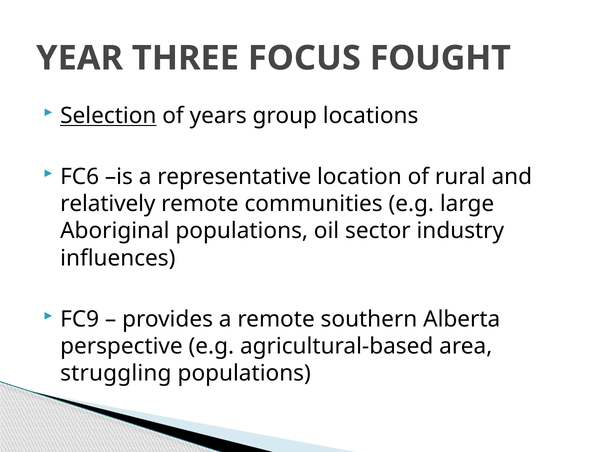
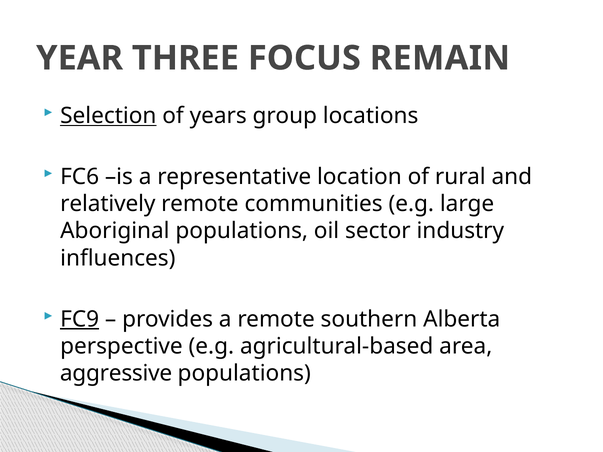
FOUGHT: FOUGHT -> REMAIN
FC9 underline: none -> present
struggling: struggling -> aggressive
